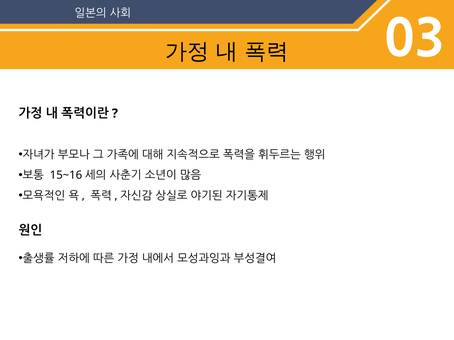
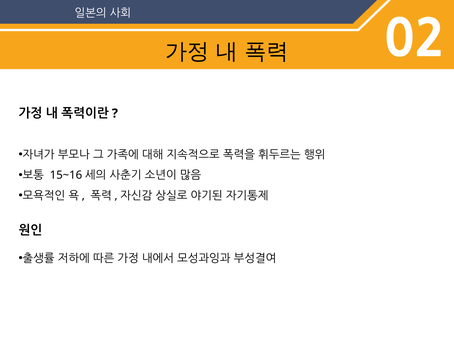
03: 03 -> 02
